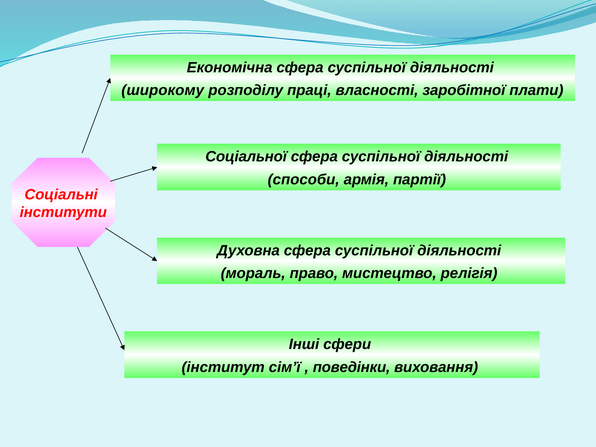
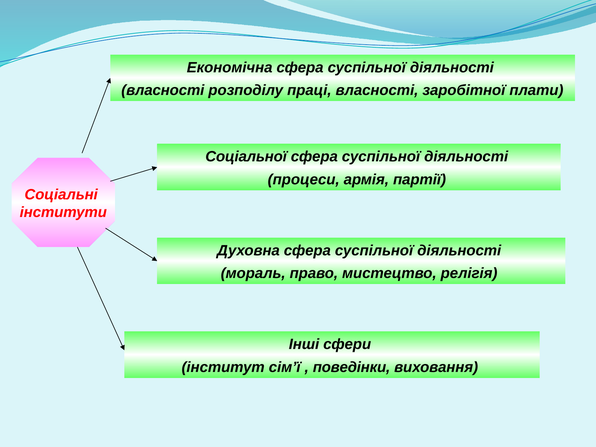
широкому at (163, 90): широкому -> власності
способи: способи -> процеси
